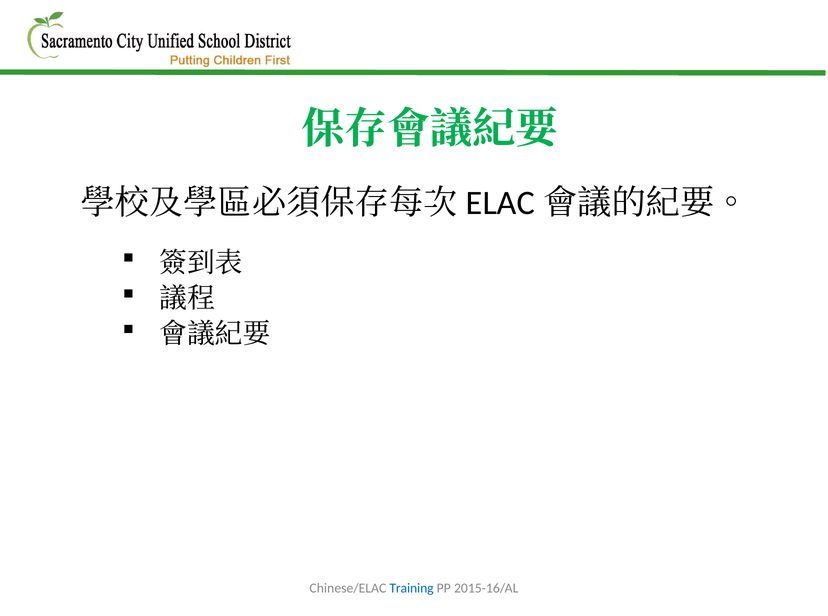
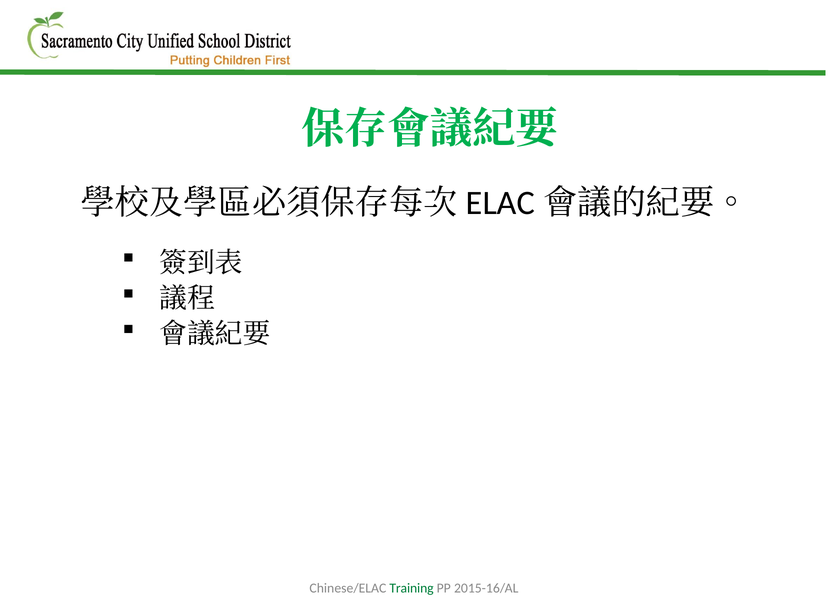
Training colour: blue -> green
